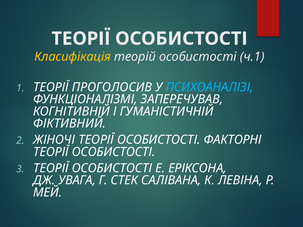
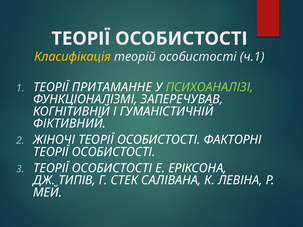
ПРОГОЛОСИВ: ПРОГОЛОСИВ -> ПРИТАМАННЕ
ПСИХОАНАЛІЗІ colour: light blue -> light green
УВАГА: УВАГА -> ТИПІВ
